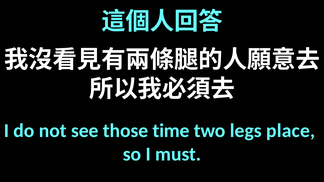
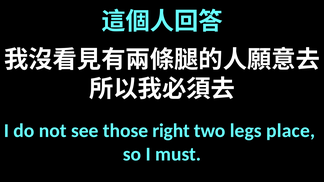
time: time -> right
